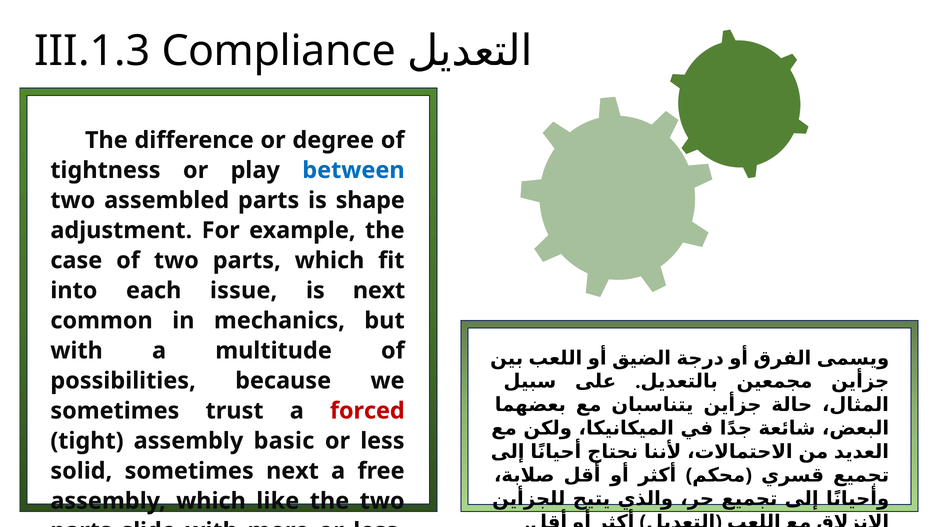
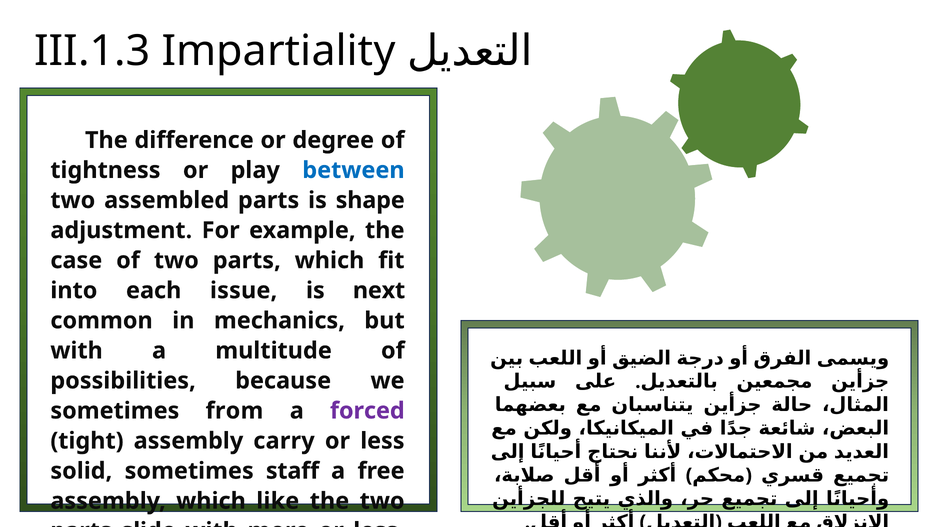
Compliance: Compliance -> Impartiality
trust: trust -> from
forced colour: red -> purple
basic: basic -> carry
sometimes next: next -> staff
